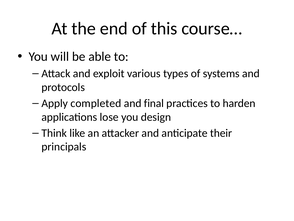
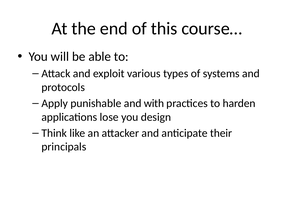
completed: completed -> punishable
final: final -> with
